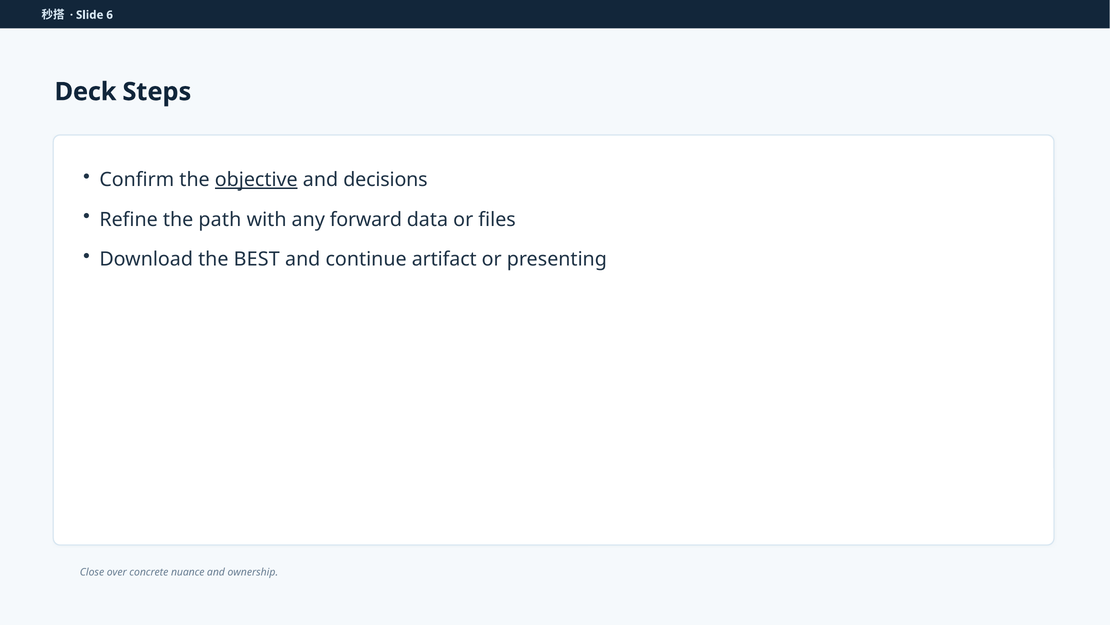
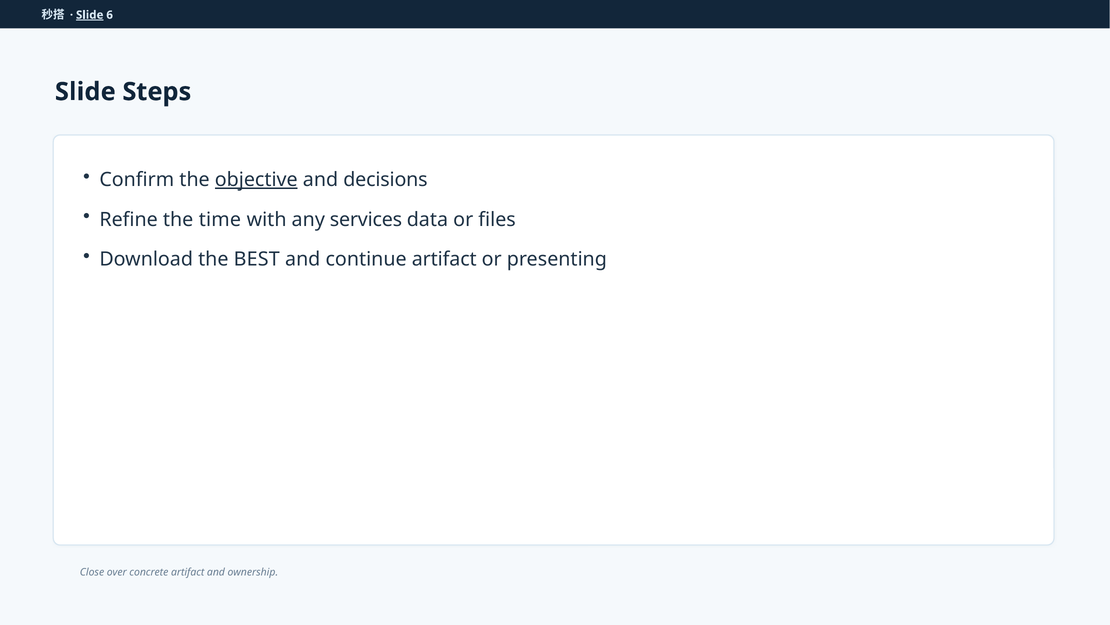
Slide at (90, 15) underline: none -> present
Deck at (86, 92): Deck -> Slide
path: path -> time
forward: forward -> services
concrete nuance: nuance -> artifact
